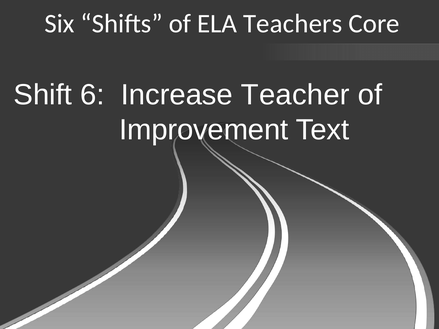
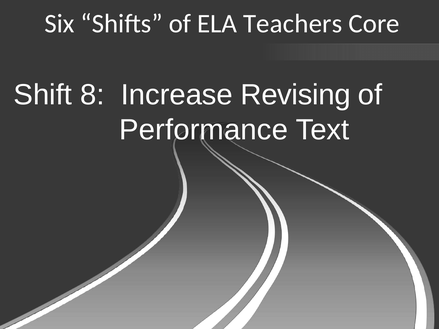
6: 6 -> 8
Teacher: Teacher -> Revising
Improvement: Improvement -> Performance
